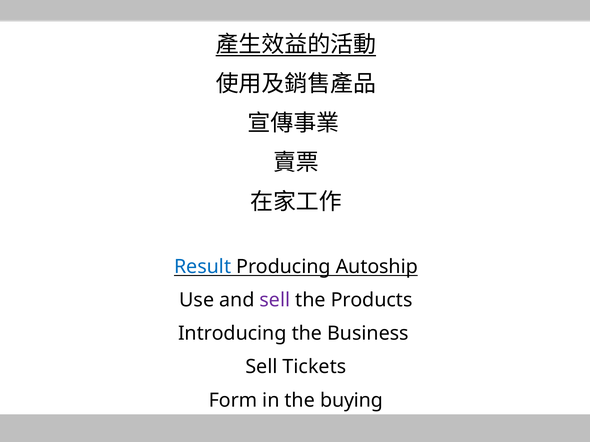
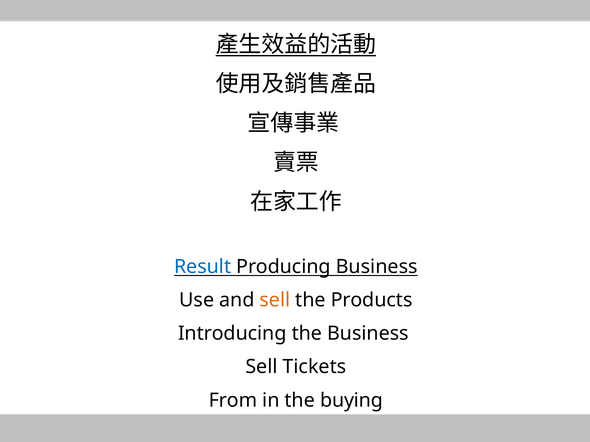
Producing Autoship: Autoship -> Business
sell at (275, 300) colour: purple -> orange
Form: Form -> From
